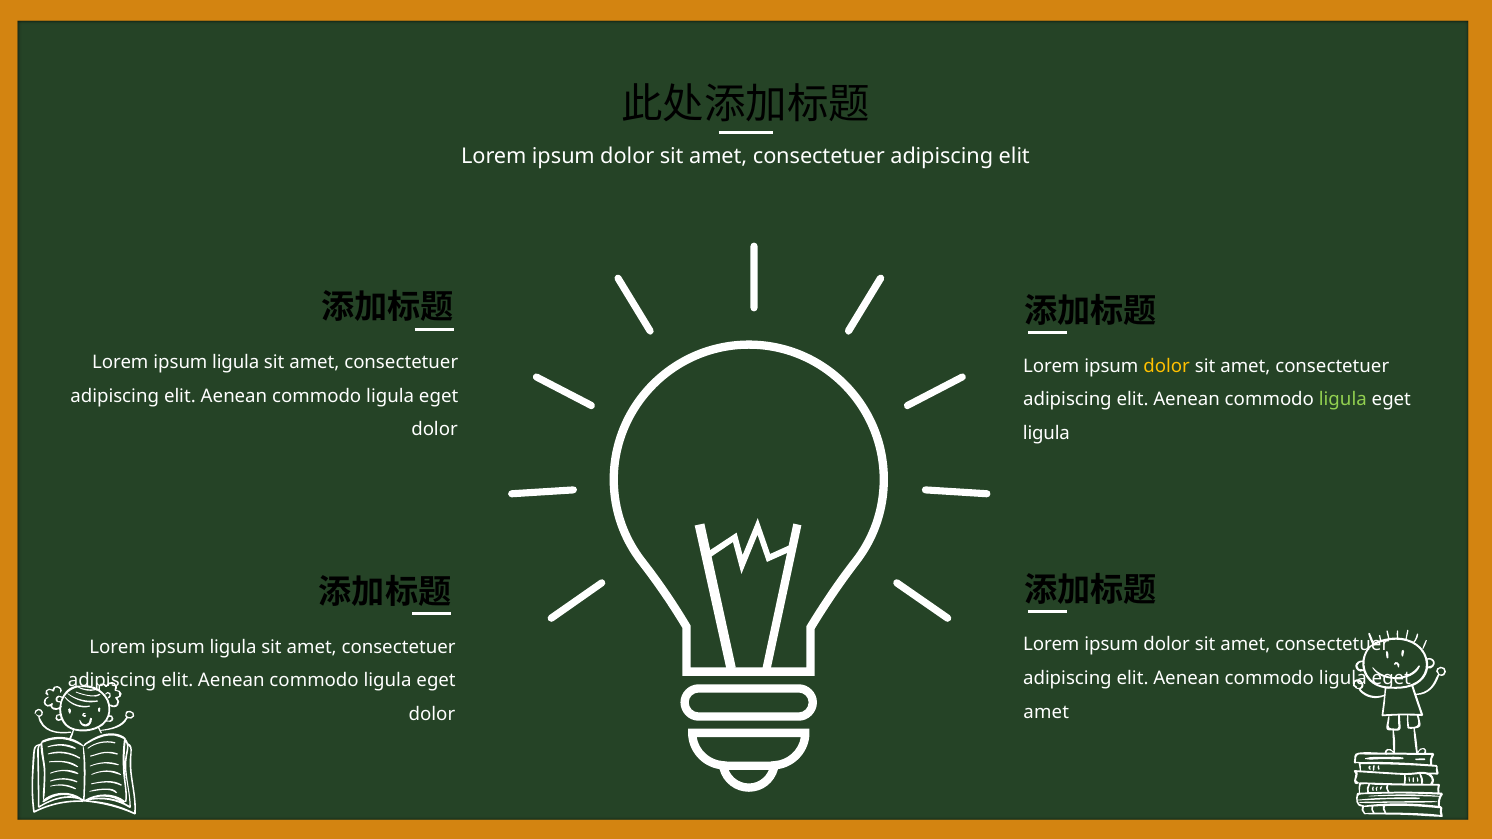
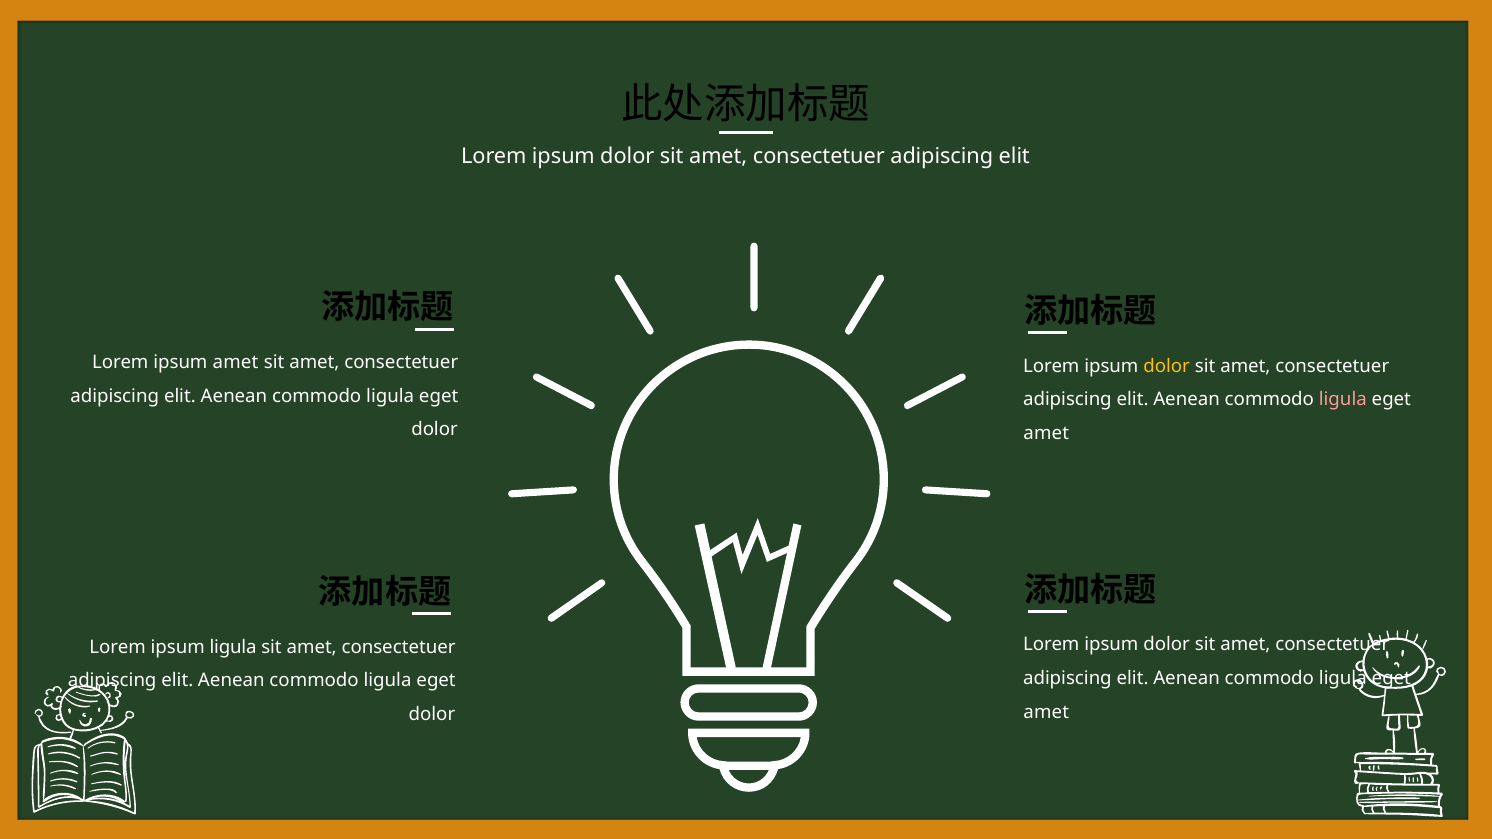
ligula at (236, 363): ligula -> amet
ligula at (1343, 400) colour: light green -> pink
ligula at (1046, 433): ligula -> amet
